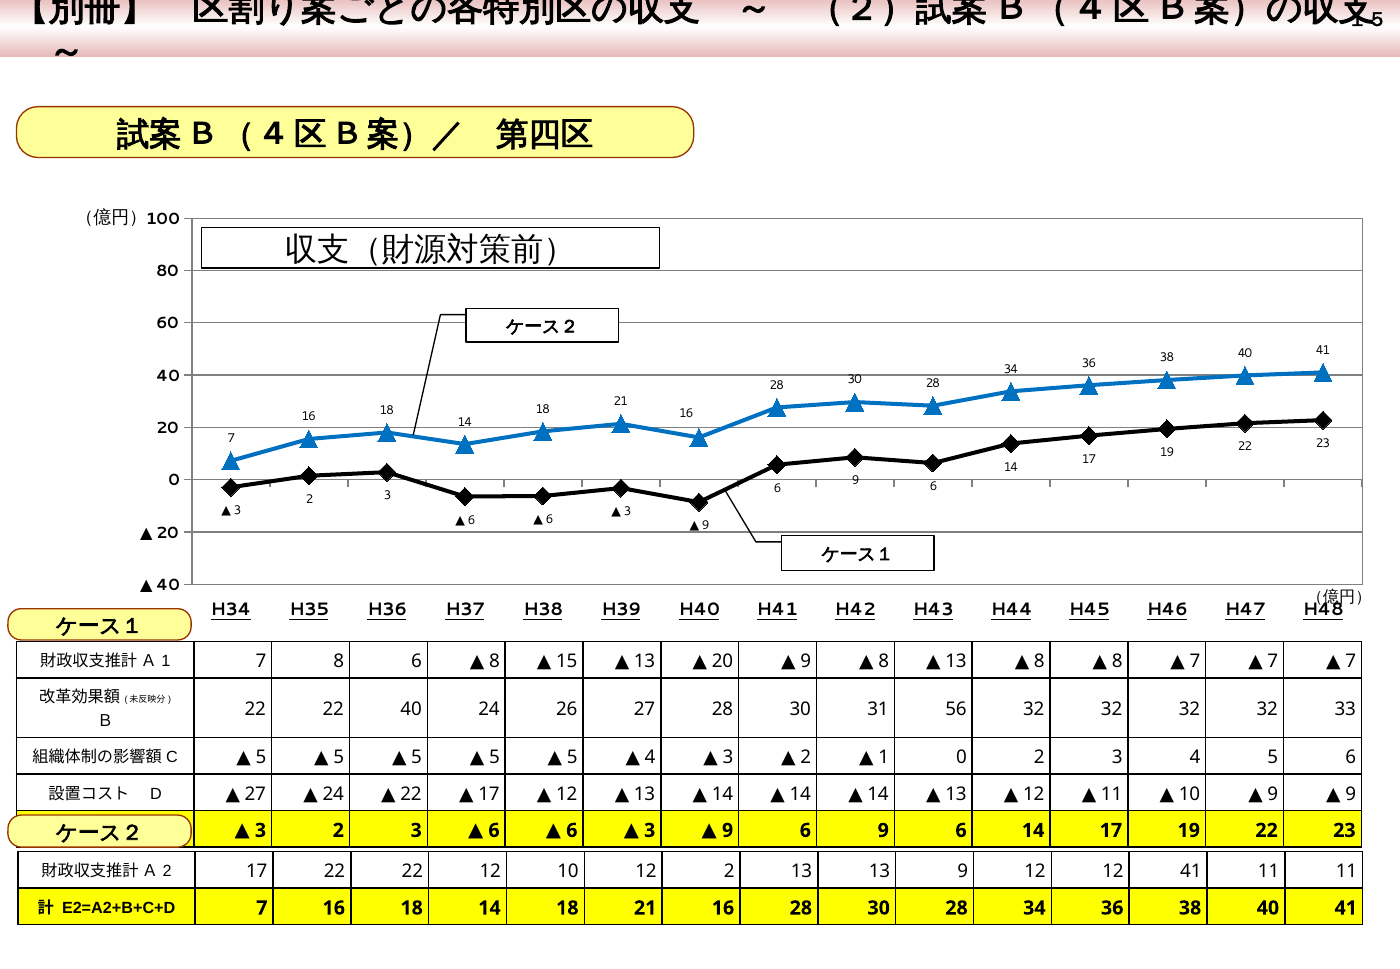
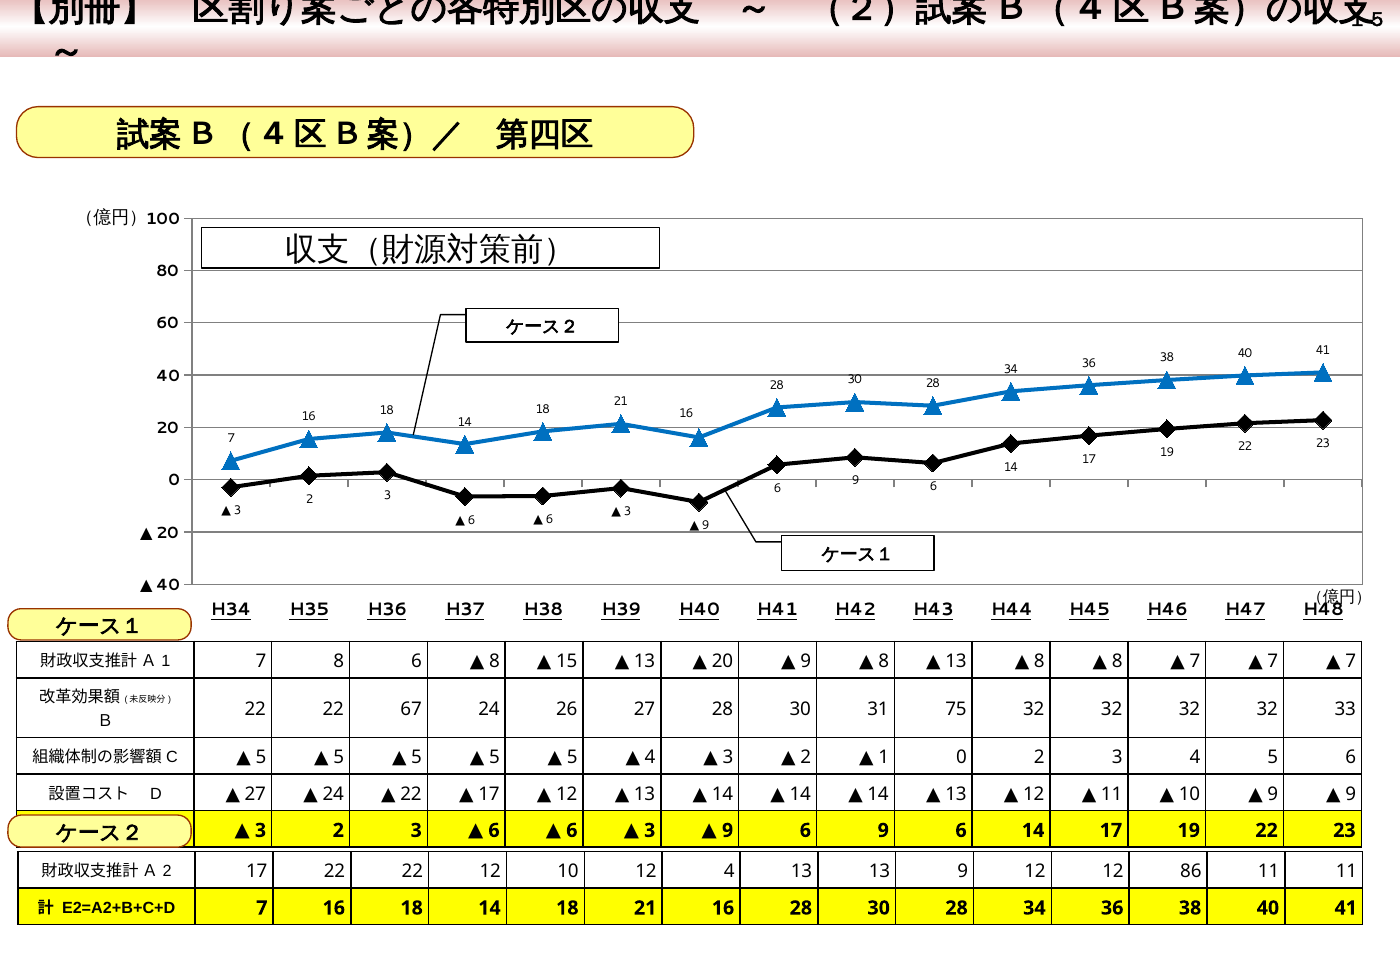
22 40: 40 -> 67
56: 56 -> 75
12 2: 2 -> 4
12 41: 41 -> 86
